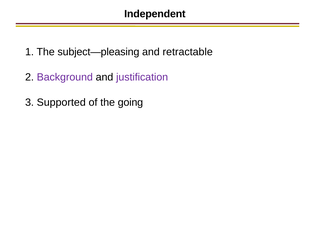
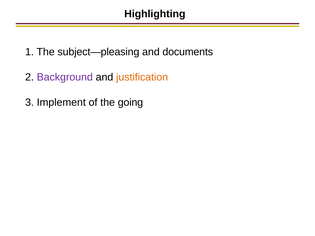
Independent: Independent -> Highlighting
retractable: retractable -> documents
justification colour: purple -> orange
Supported: Supported -> Implement
